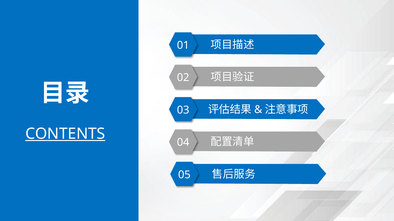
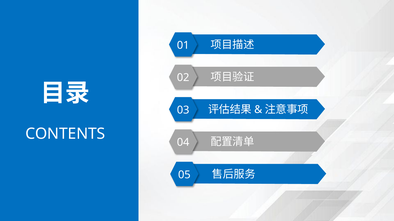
CONTENTS underline: present -> none
